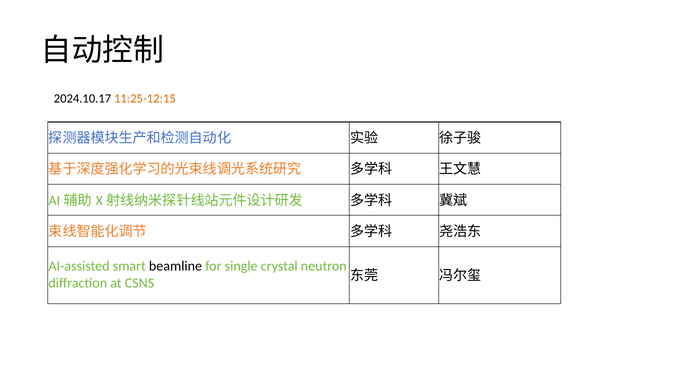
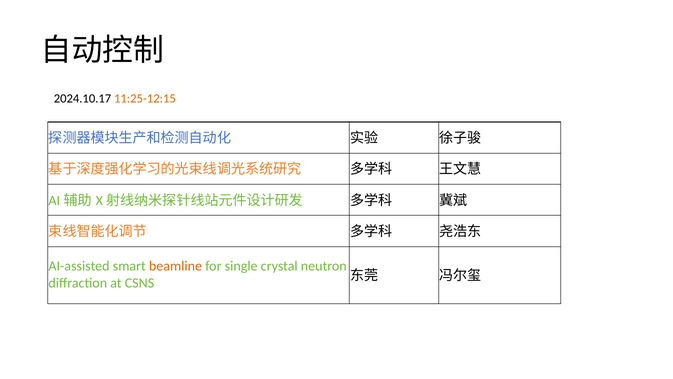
beamline colour: black -> orange
